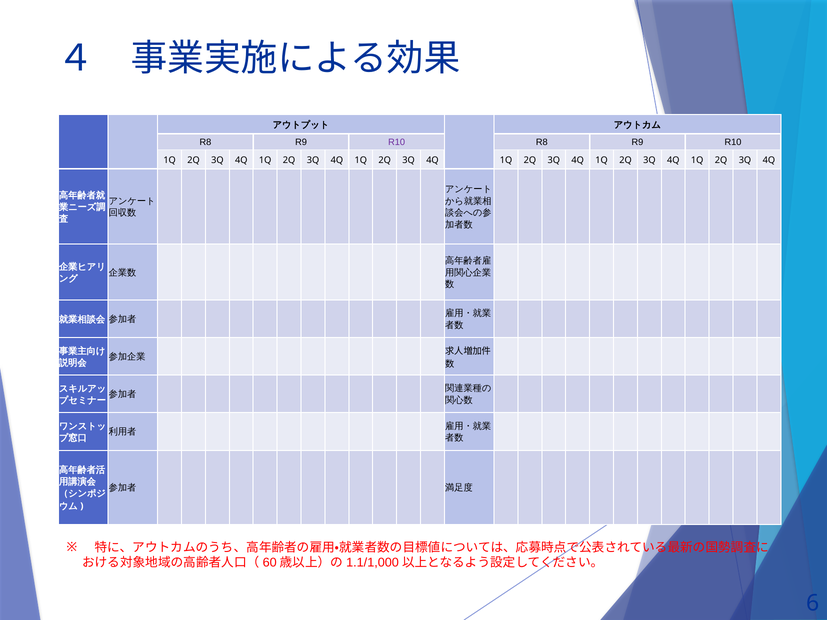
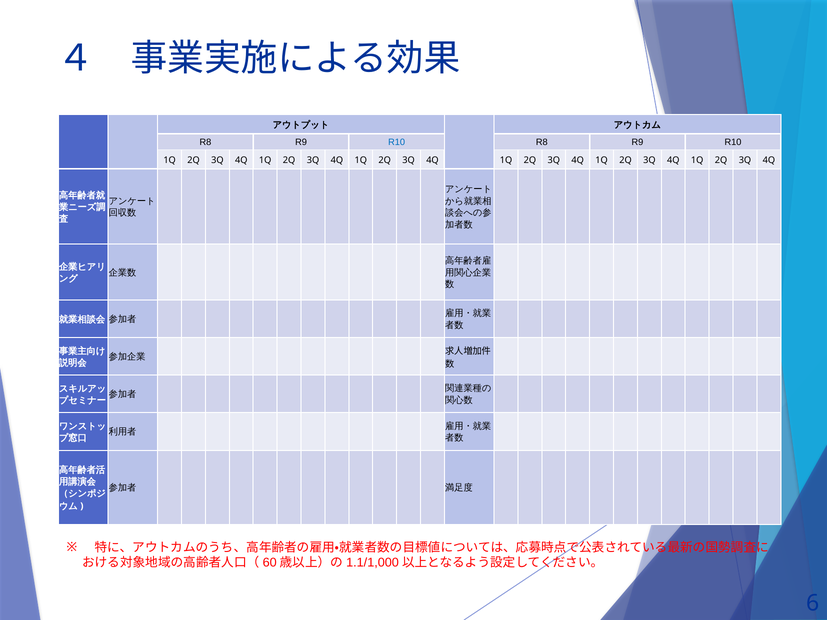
R10 at (397, 142) colour: purple -> blue
